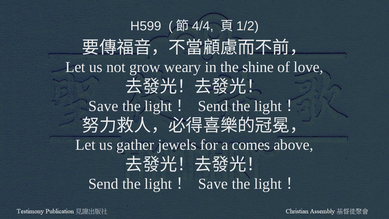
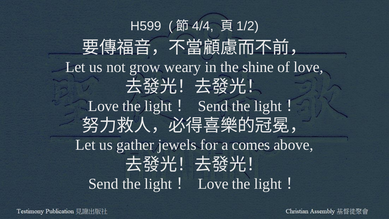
Save at (103, 106): Save -> Love
Save at (213, 184): Save -> Love
